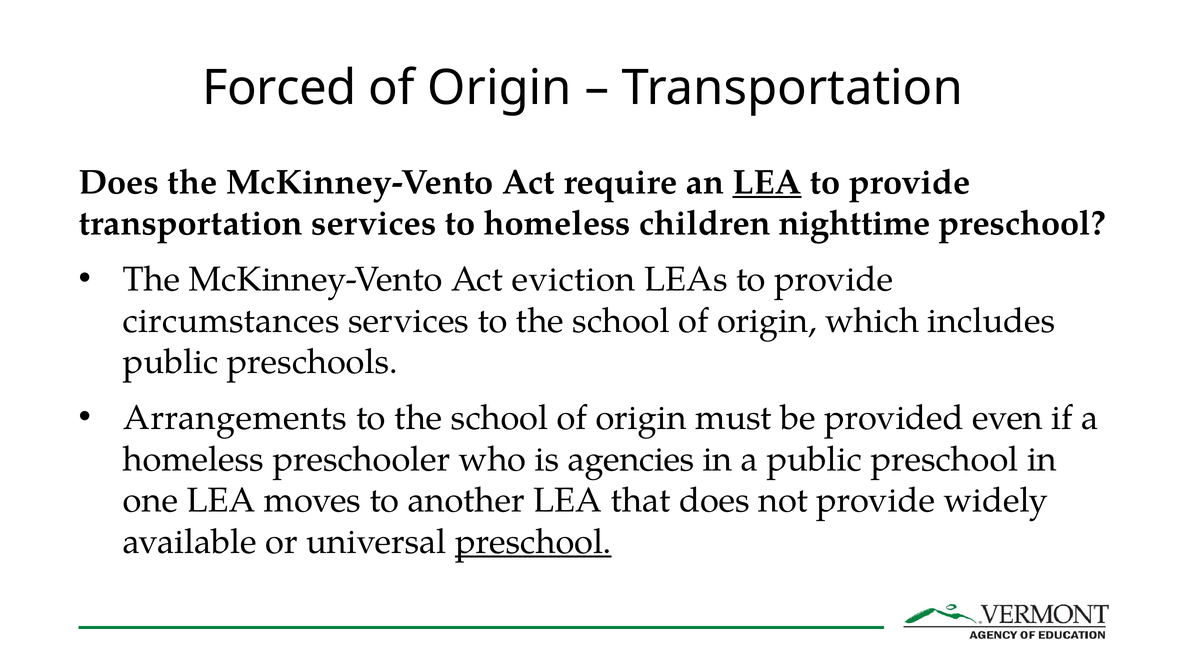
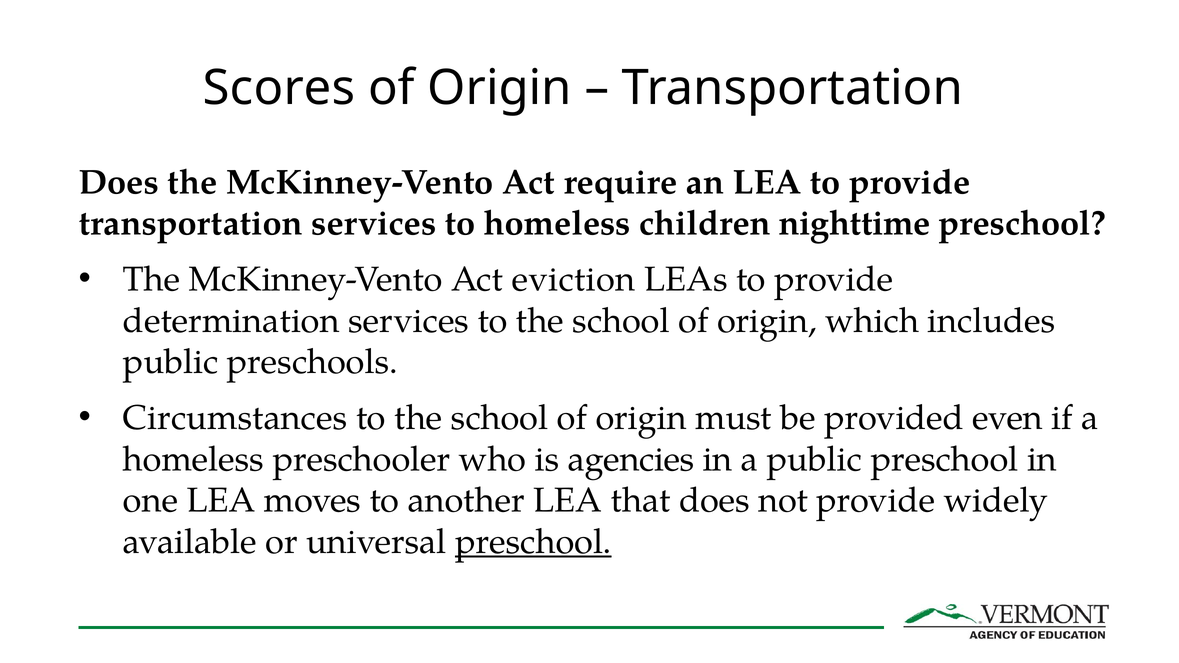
Forced: Forced -> Scores
LEA at (767, 182) underline: present -> none
circumstances: circumstances -> determination
Arrangements: Arrangements -> Circumstances
